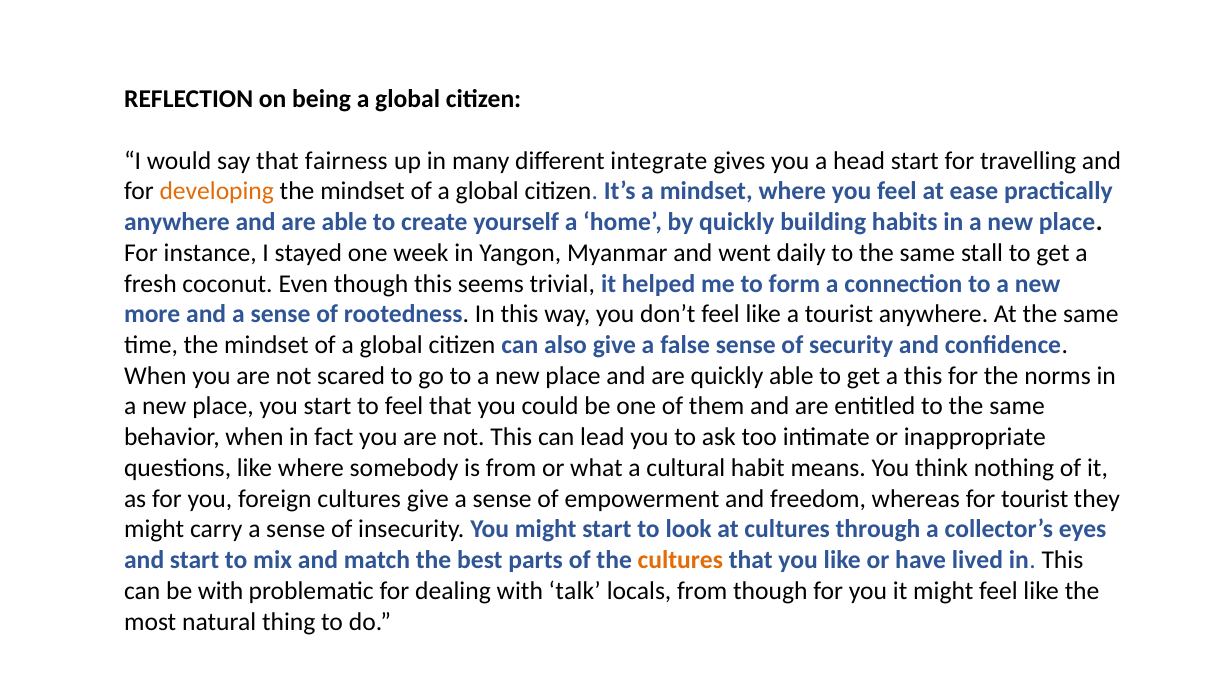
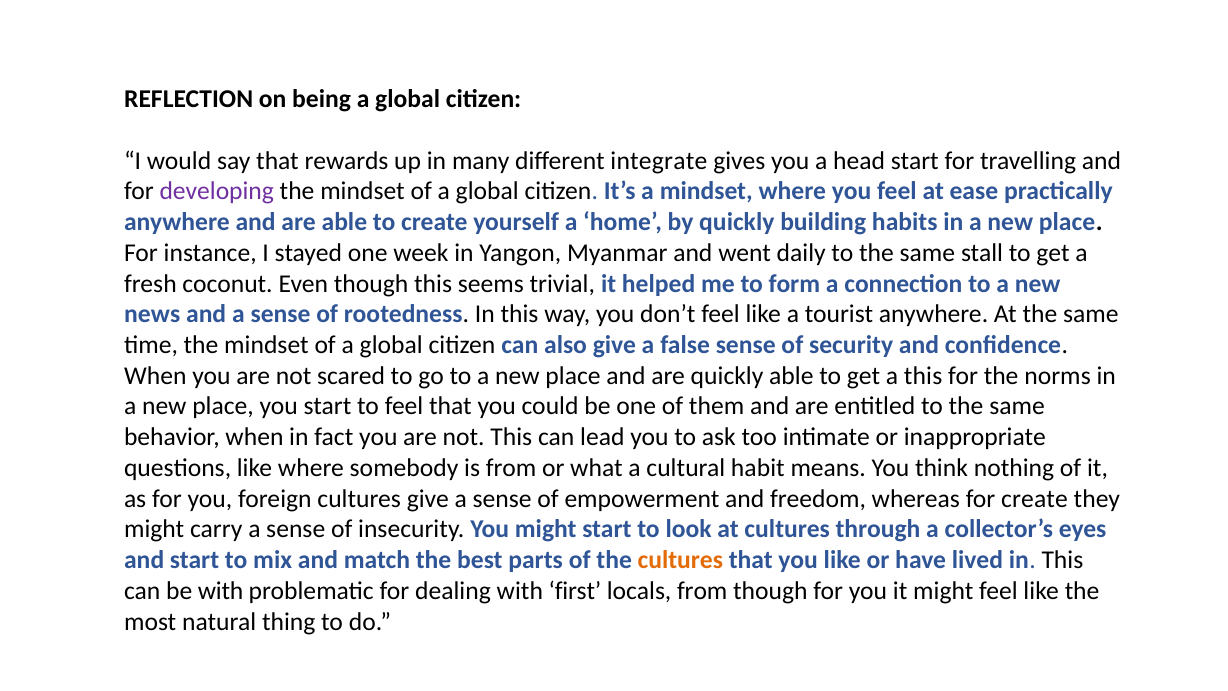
fairness: fairness -> rewards
developing colour: orange -> purple
more: more -> news
for tourist: tourist -> create
talk: talk -> first
